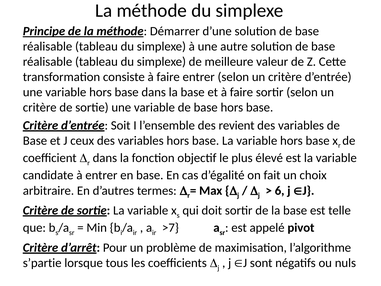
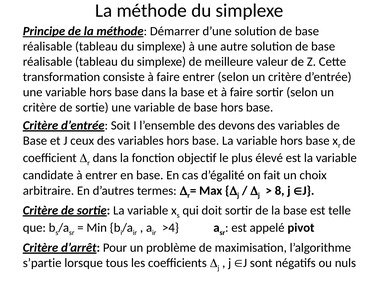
revient: revient -> devons
6: 6 -> 8
>7: >7 -> >4
